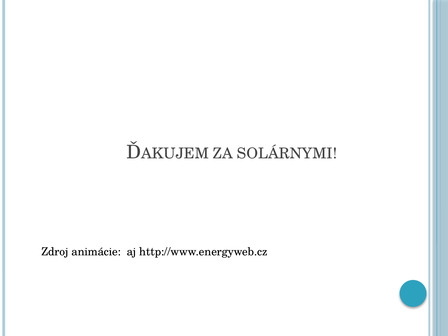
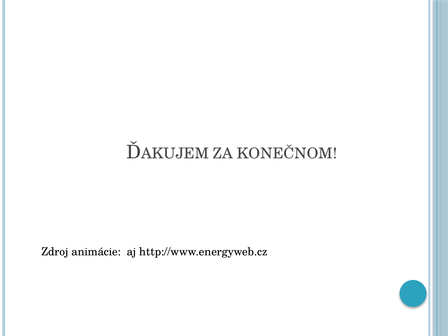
SOLÁRNYMI: SOLÁRNYMI -> KONEČNOM
